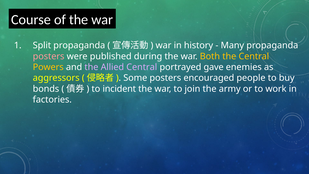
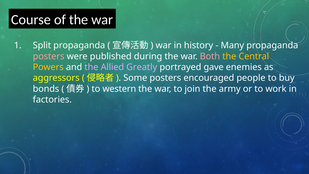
Both colour: yellow -> pink
Allied Central: Central -> Greatly
incident: incident -> western
